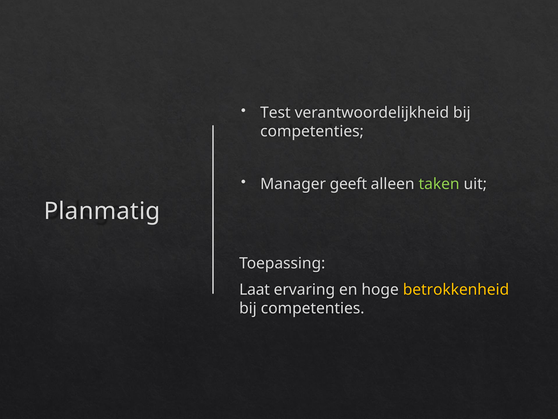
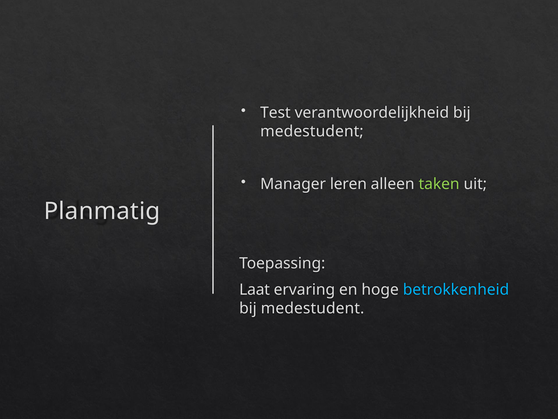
competenties at (312, 131): competenties -> medestudent
geeft: geeft -> leren
betrokkenheid colour: yellow -> light blue
competenties at (313, 308): competenties -> medestudent
